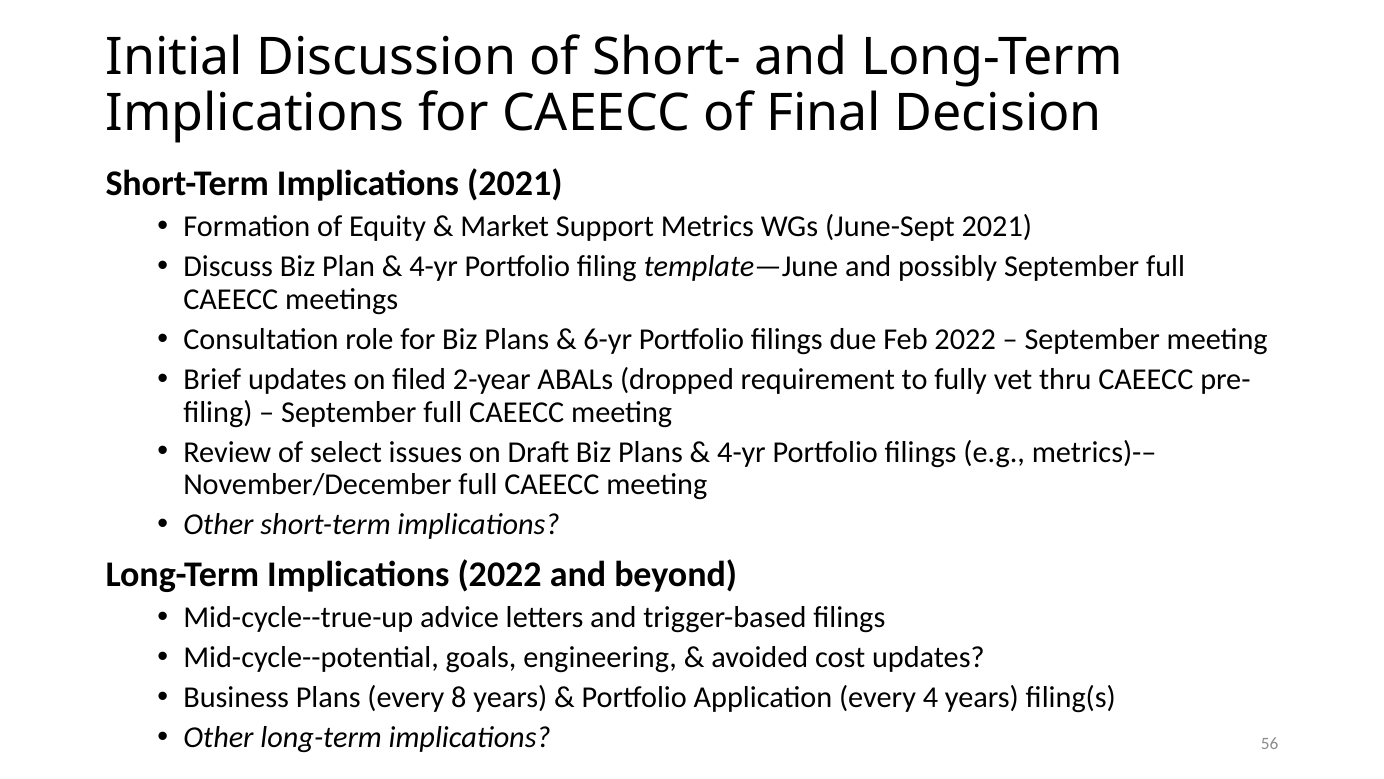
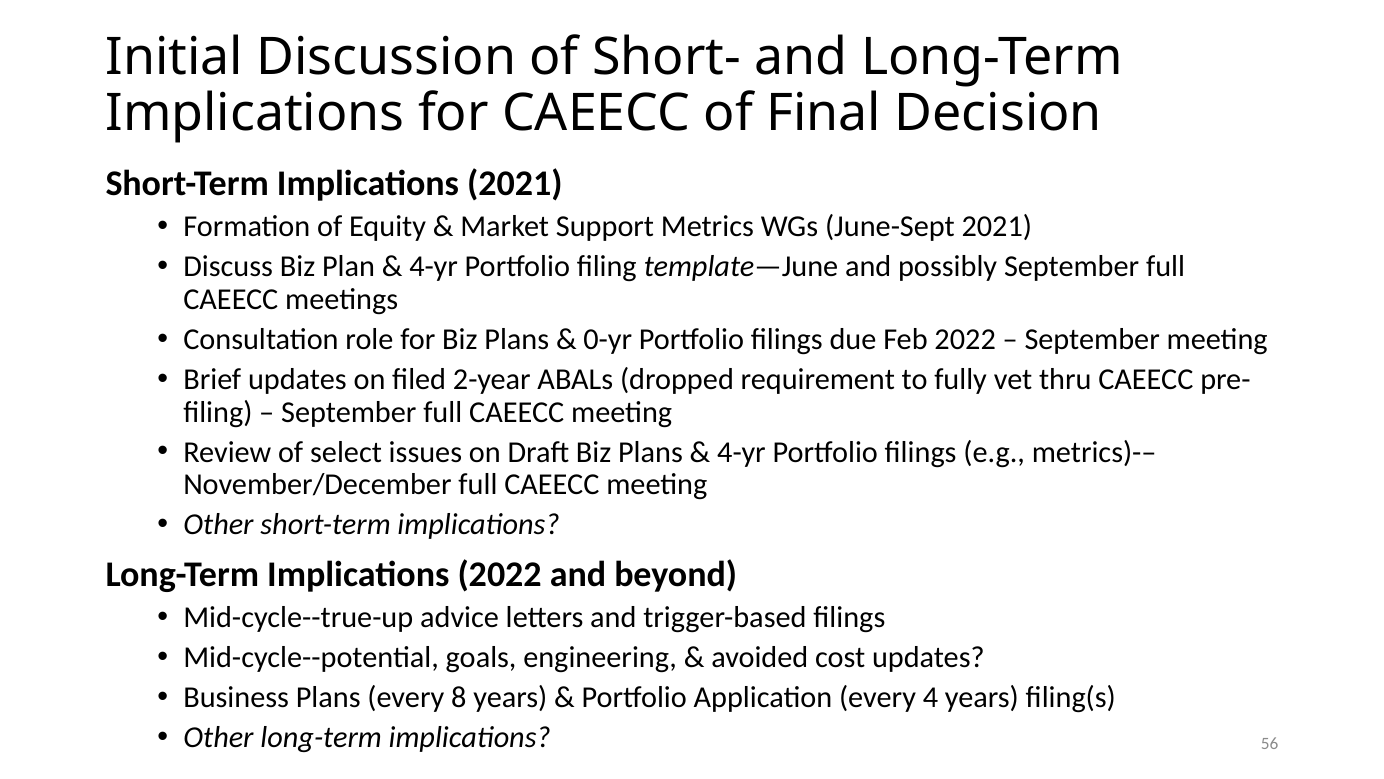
6-yr: 6-yr -> 0-yr
